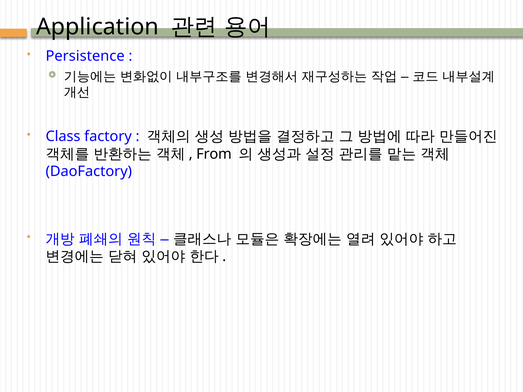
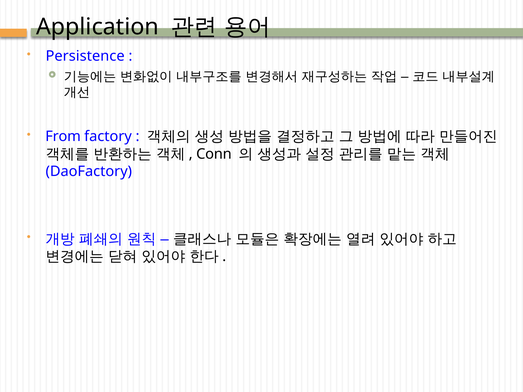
Class: Class -> From
From: From -> Conn
